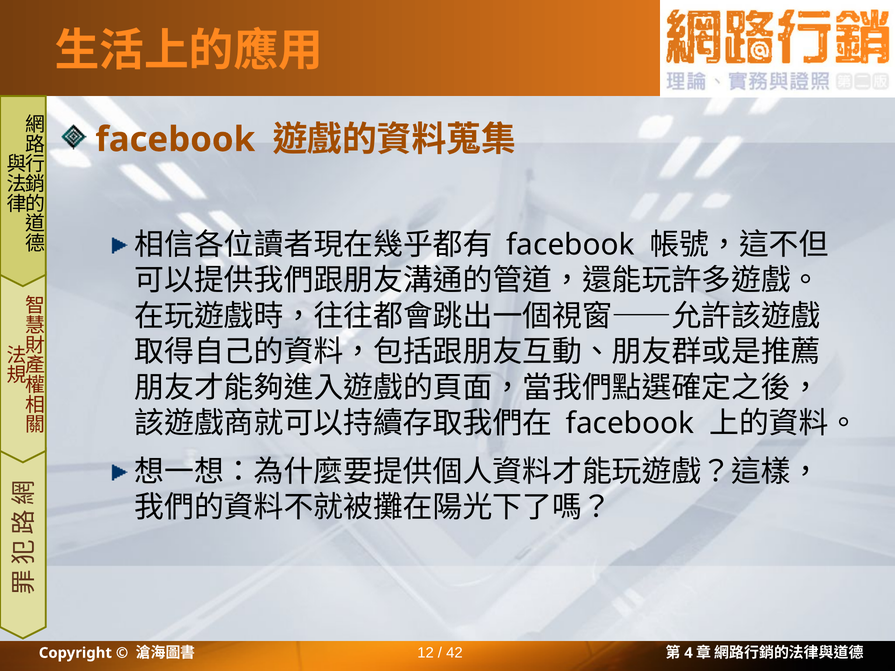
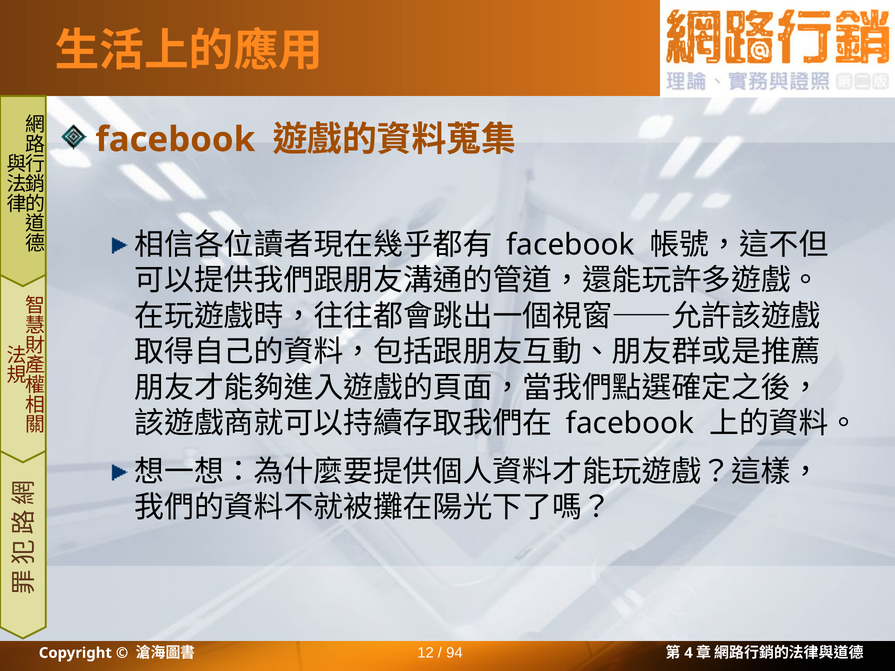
42: 42 -> 94
